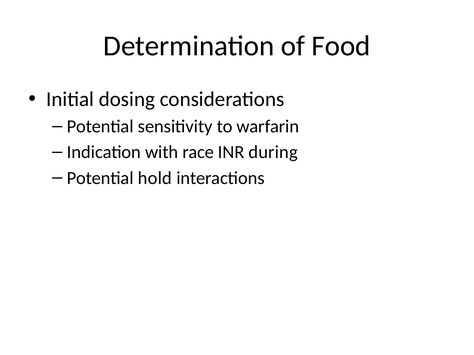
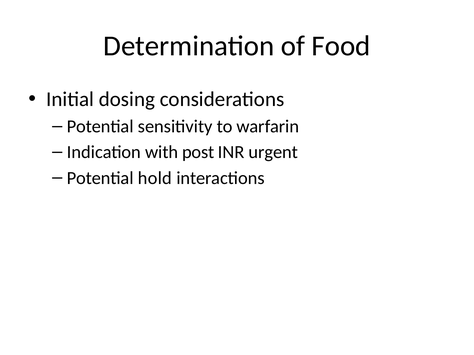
race: race -> post
during: during -> urgent
